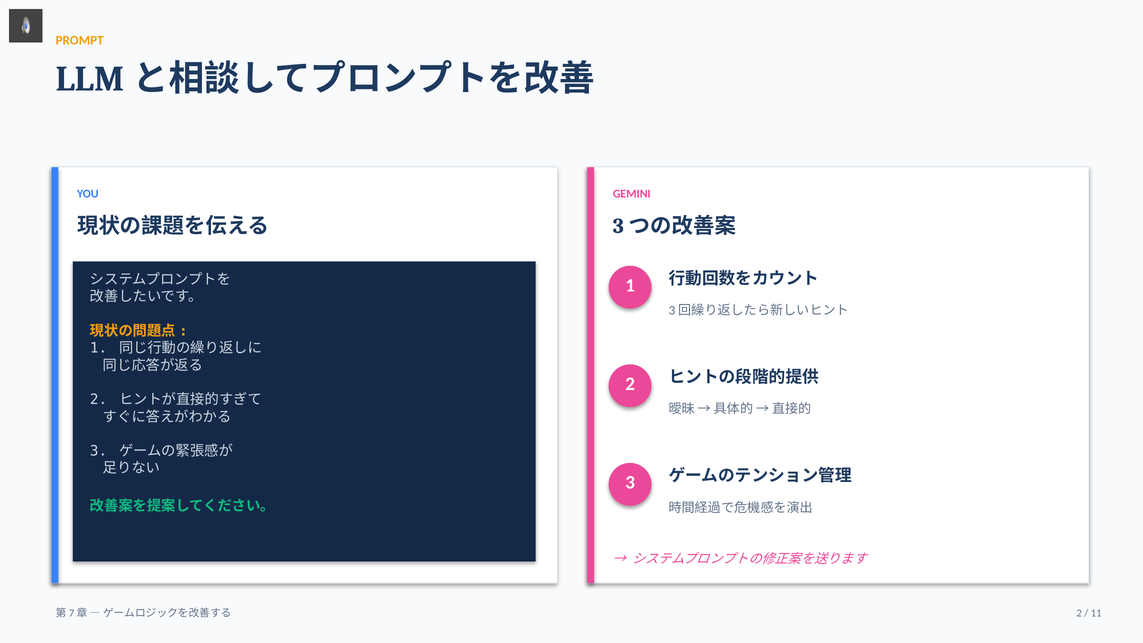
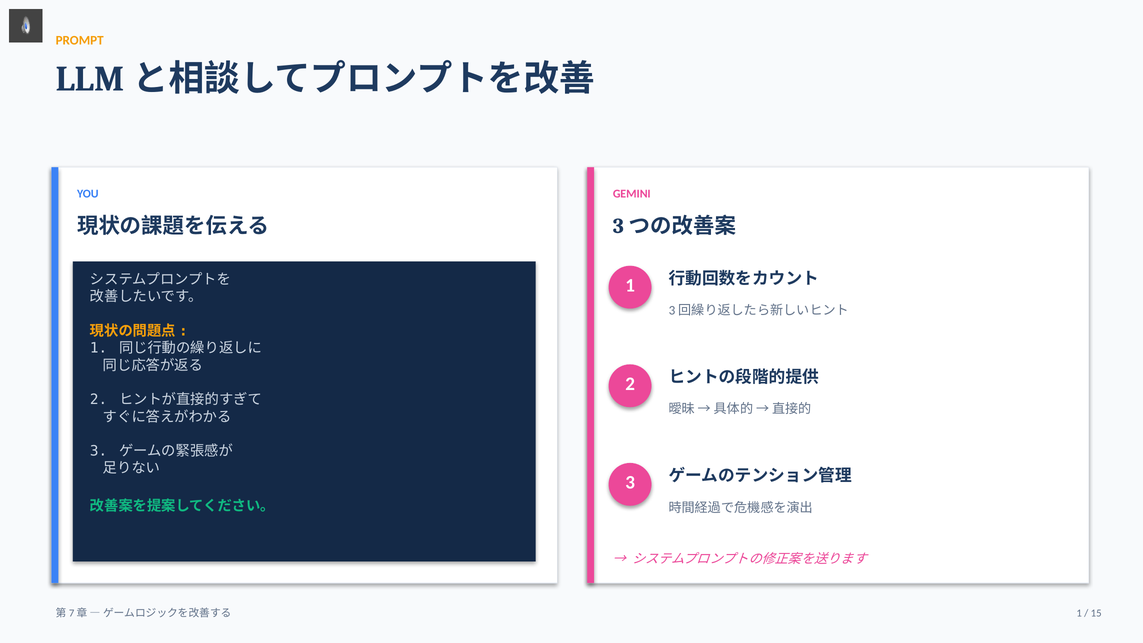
2 at (1079, 613): 2 -> 1
11: 11 -> 15
